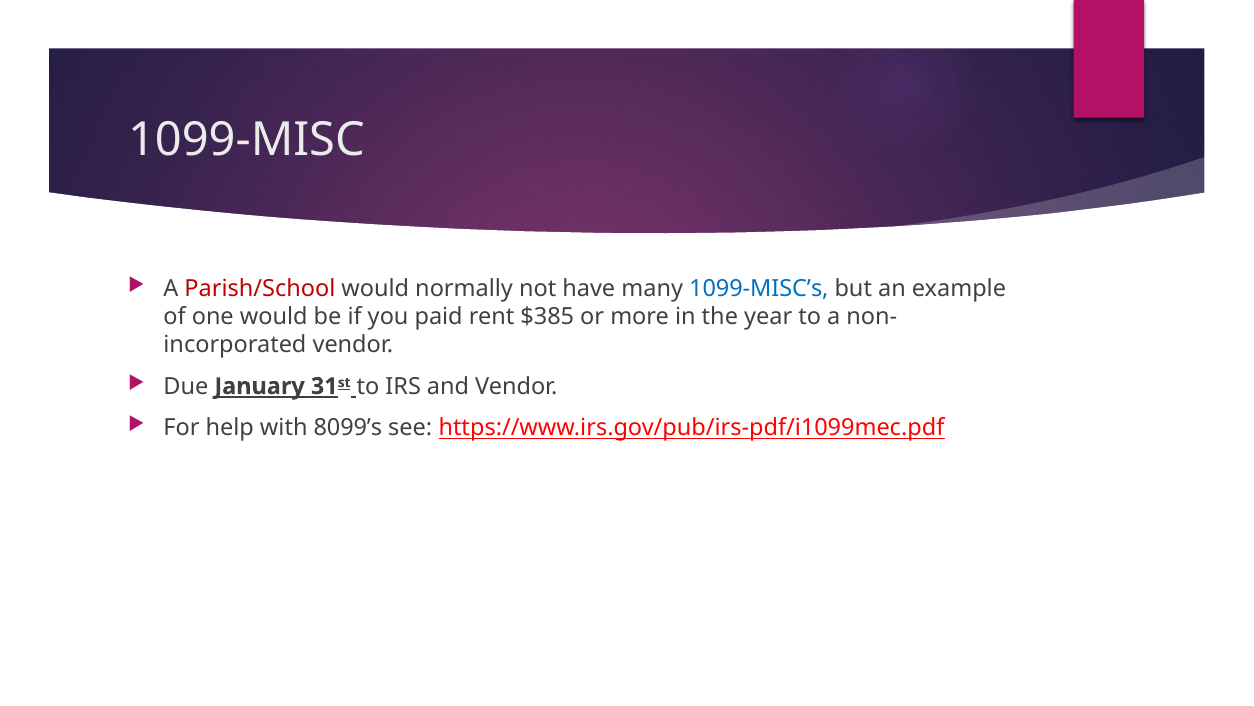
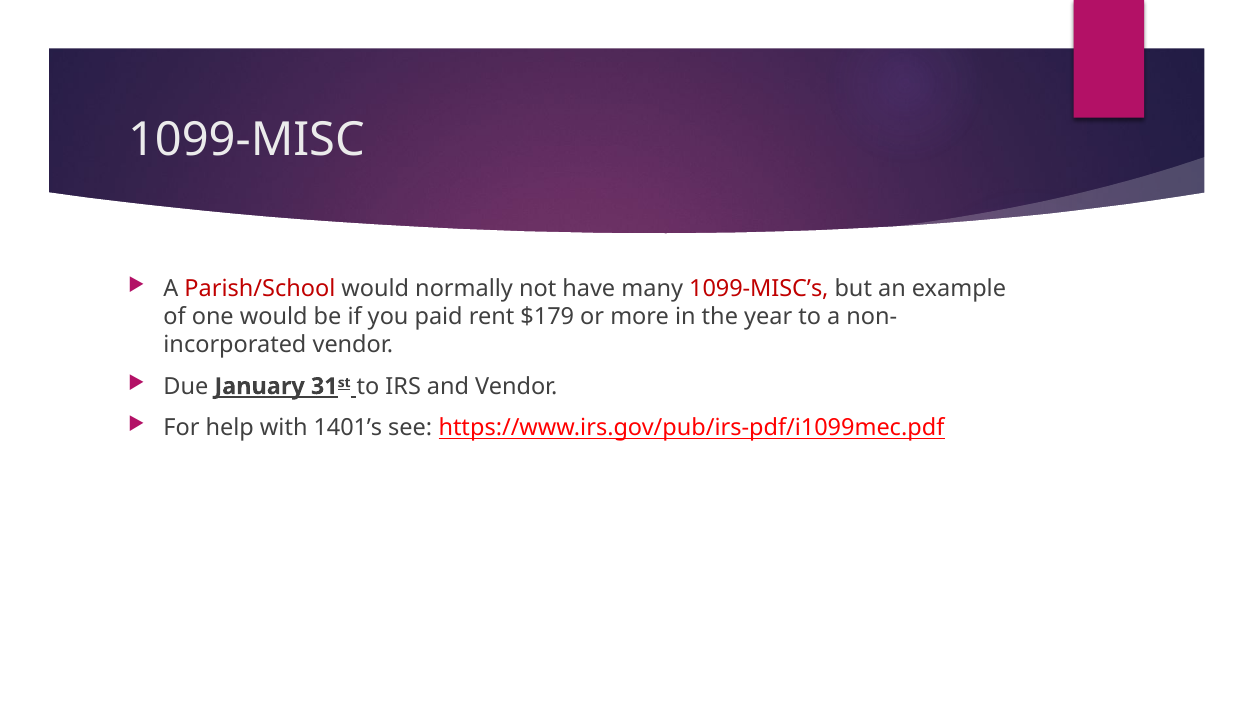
1099-MISC’s colour: blue -> red
$385: $385 -> $179
8099’s: 8099’s -> 1401’s
